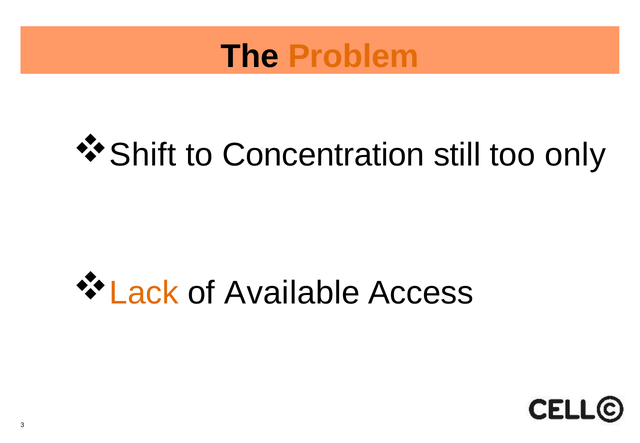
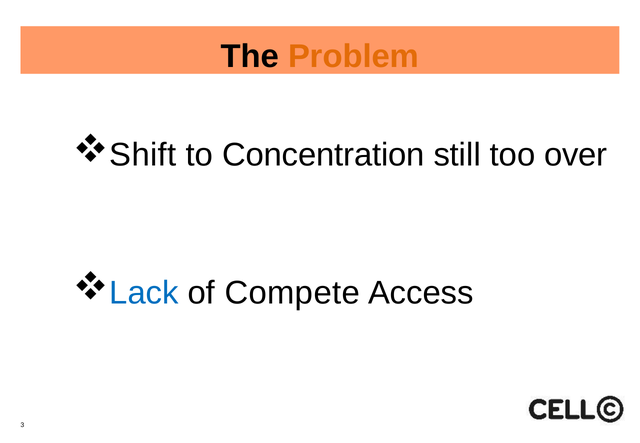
only: only -> over
Lack colour: orange -> blue
Available: Available -> Compete
